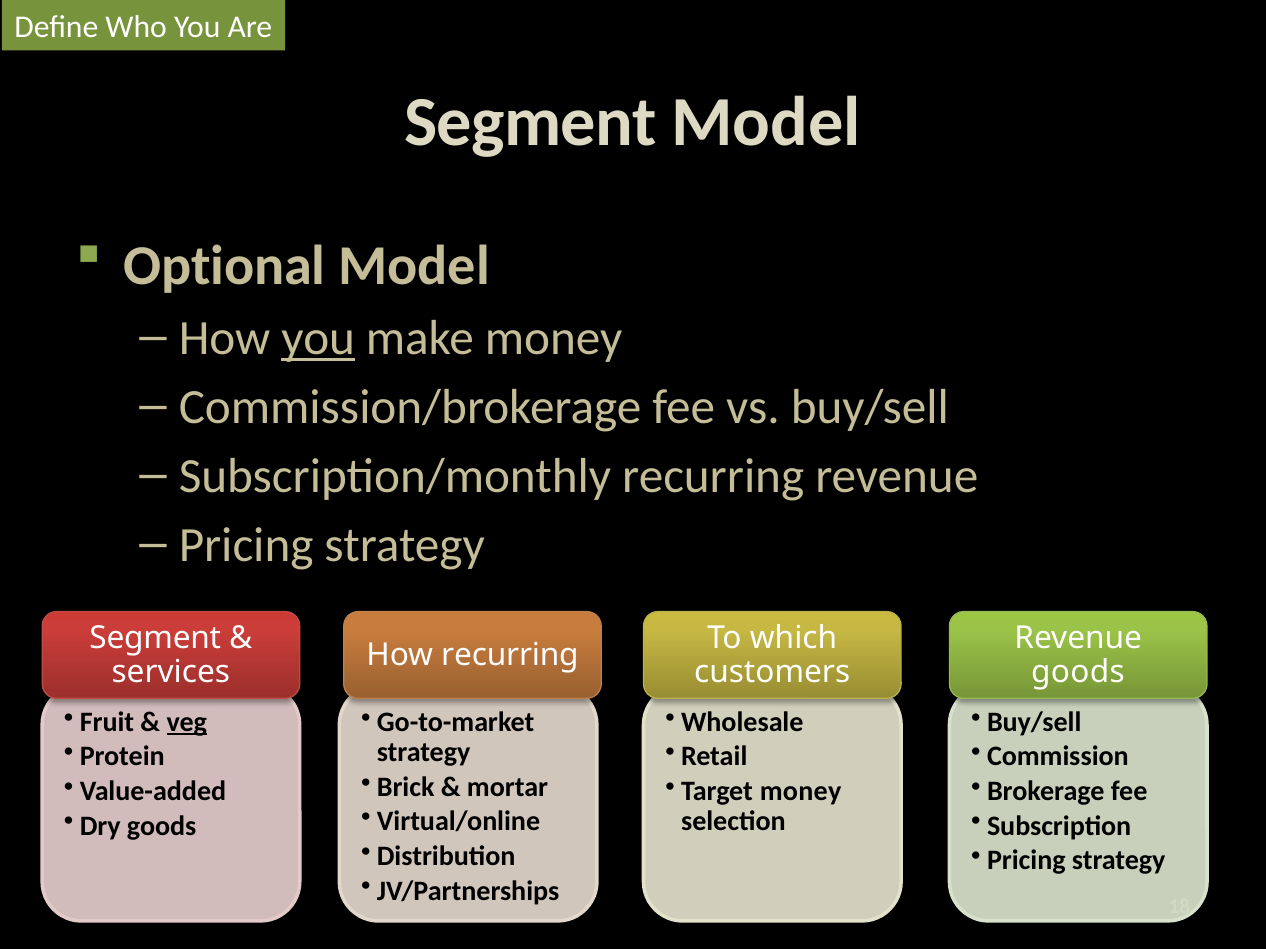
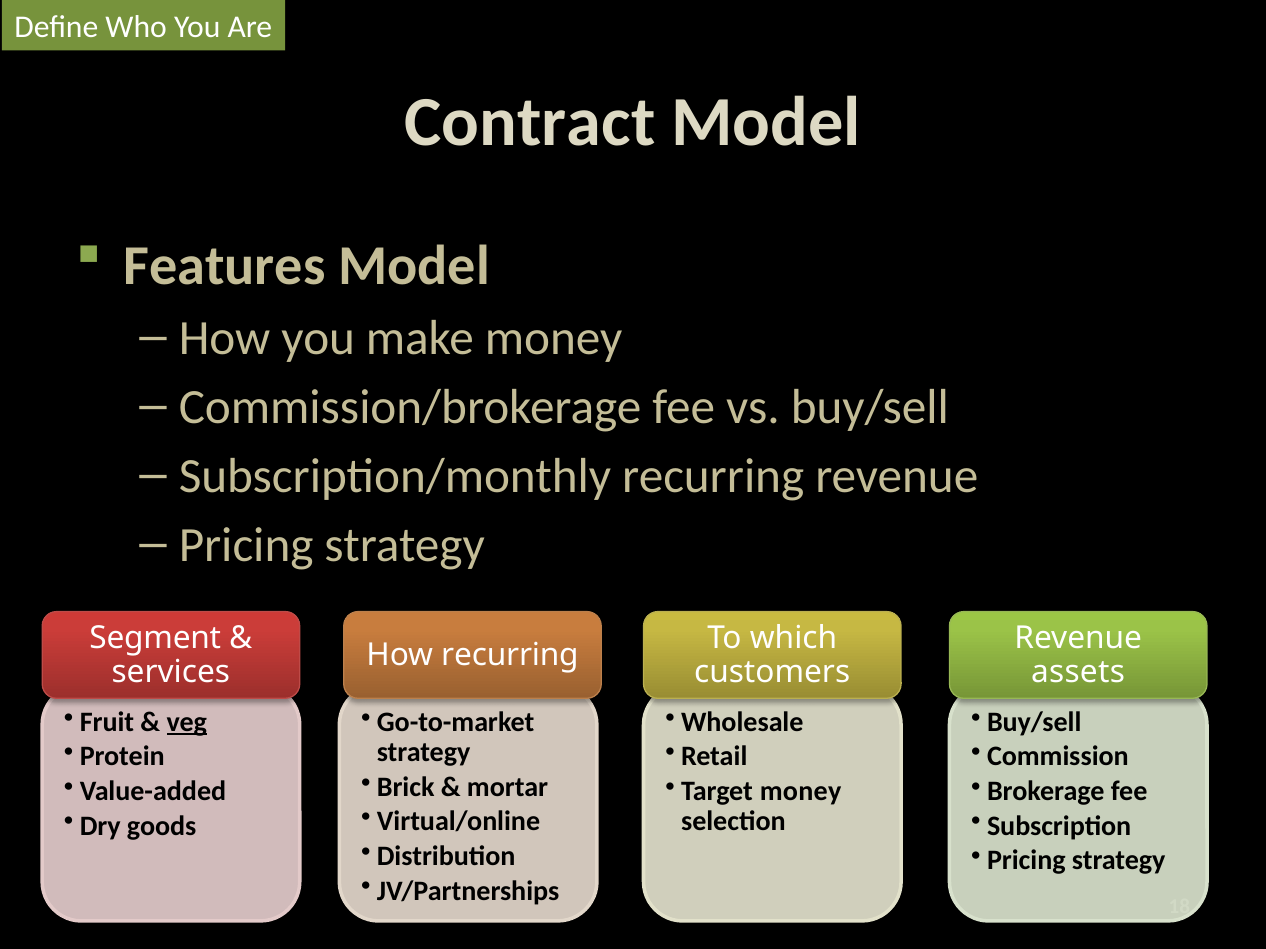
Segment at (530, 122): Segment -> Contract
Optional: Optional -> Features
you at (318, 338) underline: present -> none
goods at (1078, 672): goods -> assets
